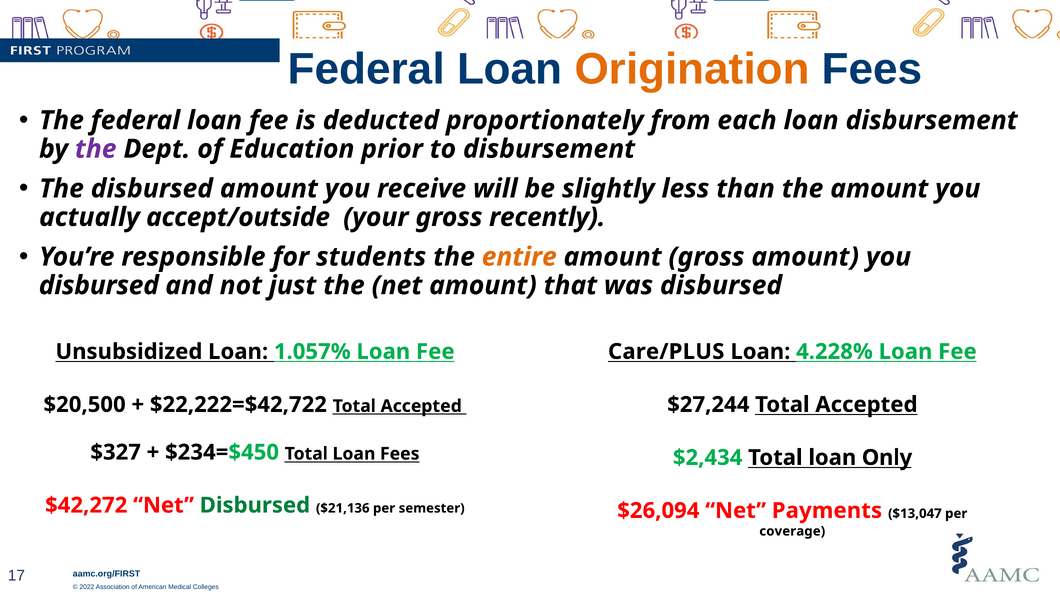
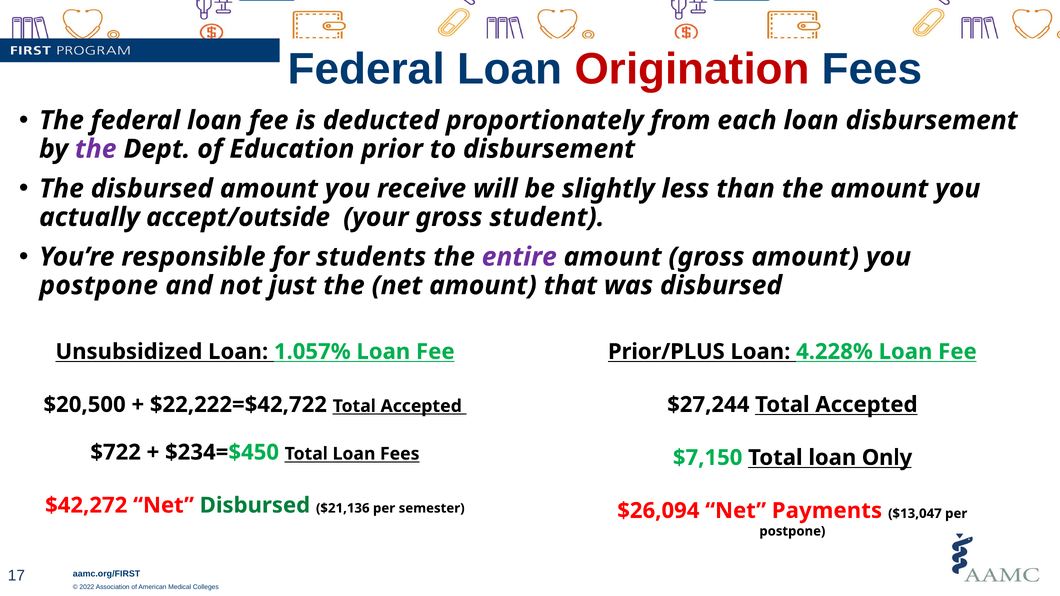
Origination colour: orange -> red
recently: recently -> student
entire colour: orange -> purple
disbursed at (99, 286): disbursed -> postpone
Care/PLUS: Care/PLUS -> Prior/PLUS
$327: $327 -> $722
$2,434: $2,434 -> $7,150
coverage at (792, 531): coverage -> postpone
